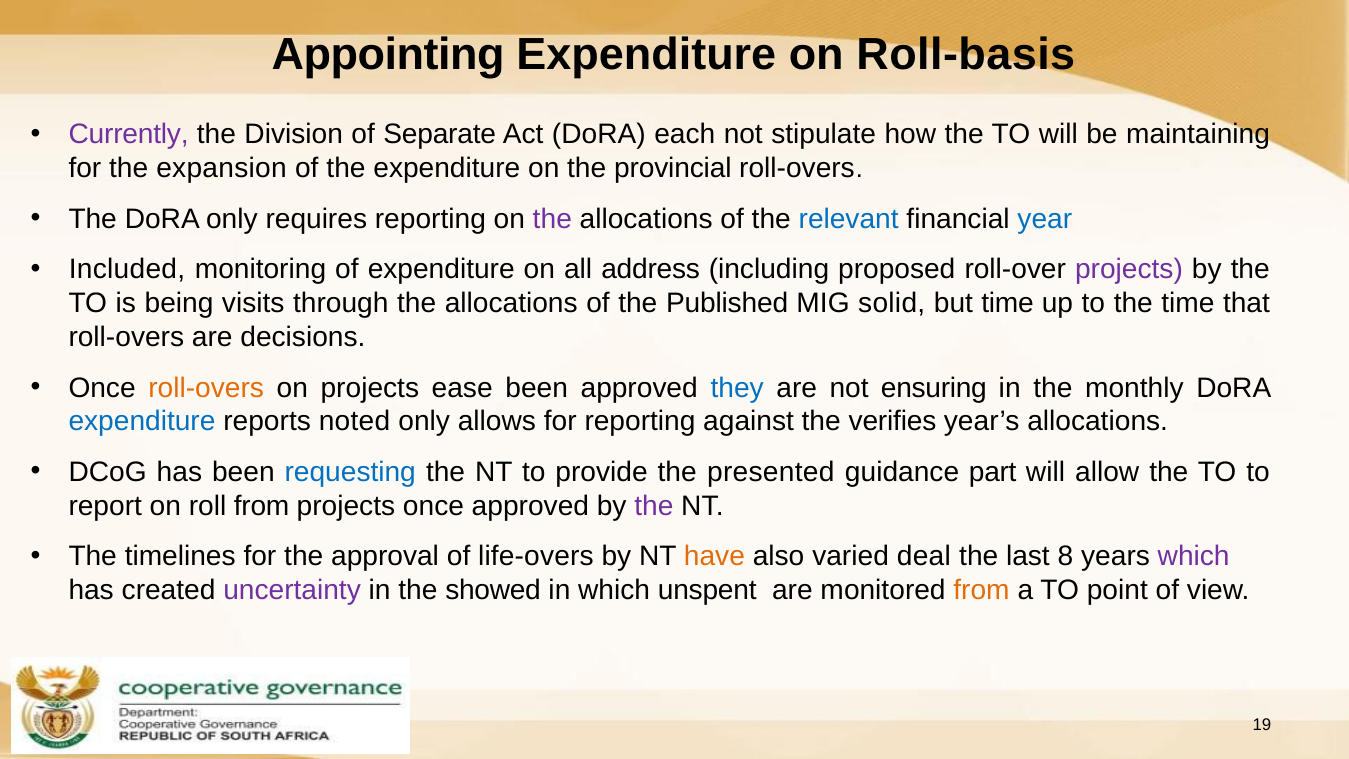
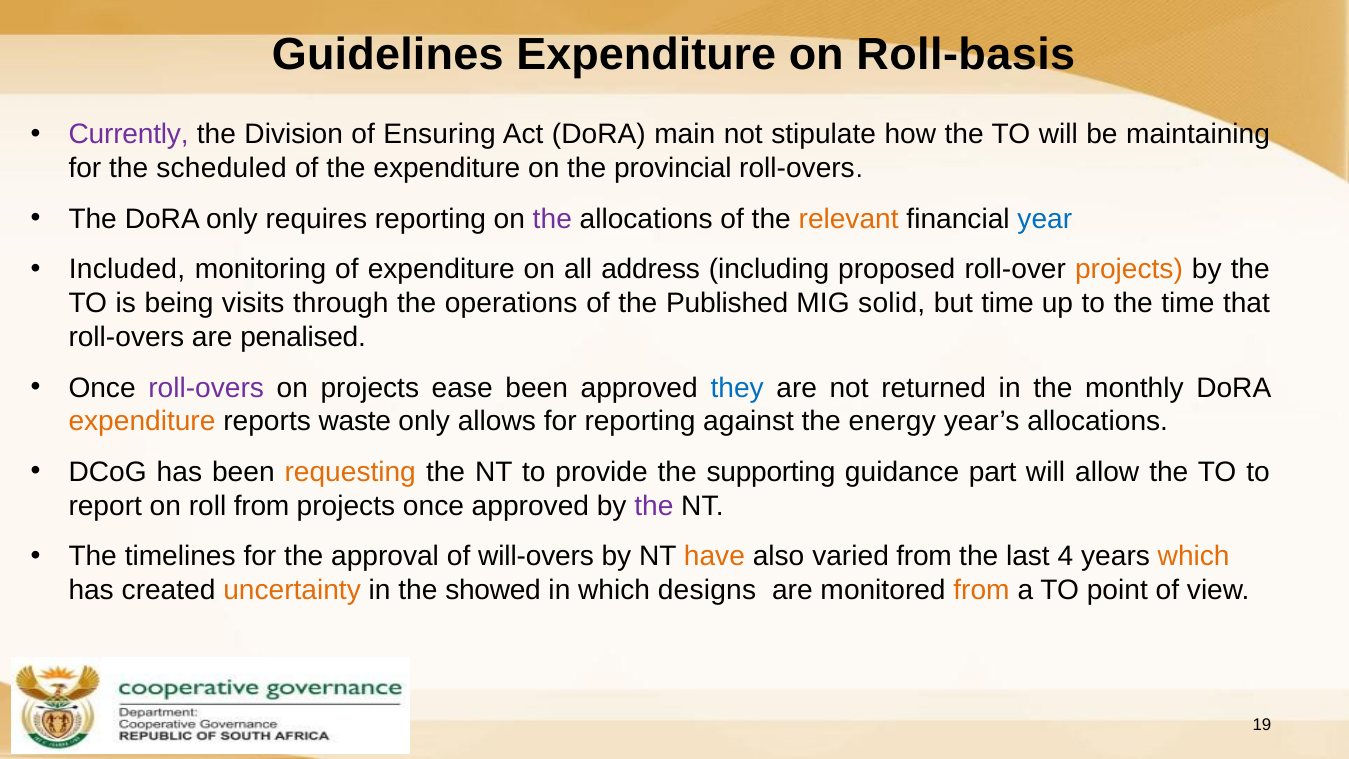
Appointing: Appointing -> Guidelines
Separate: Separate -> Ensuring
each: each -> main
expansion: expansion -> scheduled
relevant colour: blue -> orange
projects at (1129, 270) colour: purple -> orange
through the allocations: allocations -> operations
decisions: decisions -> penalised
roll-overs at (206, 388) colour: orange -> purple
ensuring: ensuring -> returned
expenditure at (142, 421) colour: blue -> orange
noted: noted -> waste
verifies: verifies -> energy
requesting colour: blue -> orange
presented: presented -> supporting
life-overs: life-overs -> will-overs
varied deal: deal -> from
8: 8 -> 4
which at (1194, 556) colour: purple -> orange
uncertainty colour: purple -> orange
unspent: unspent -> designs
